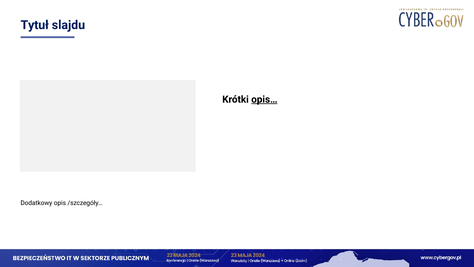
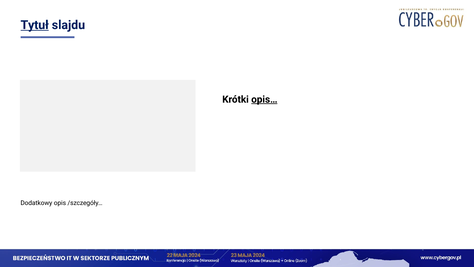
Tytuł underline: none -> present
